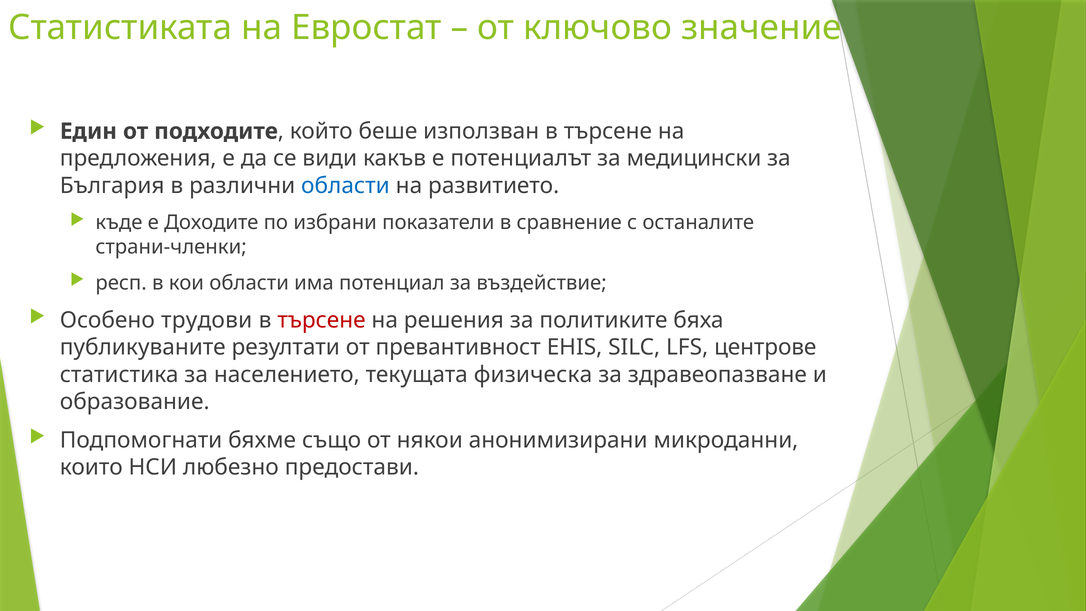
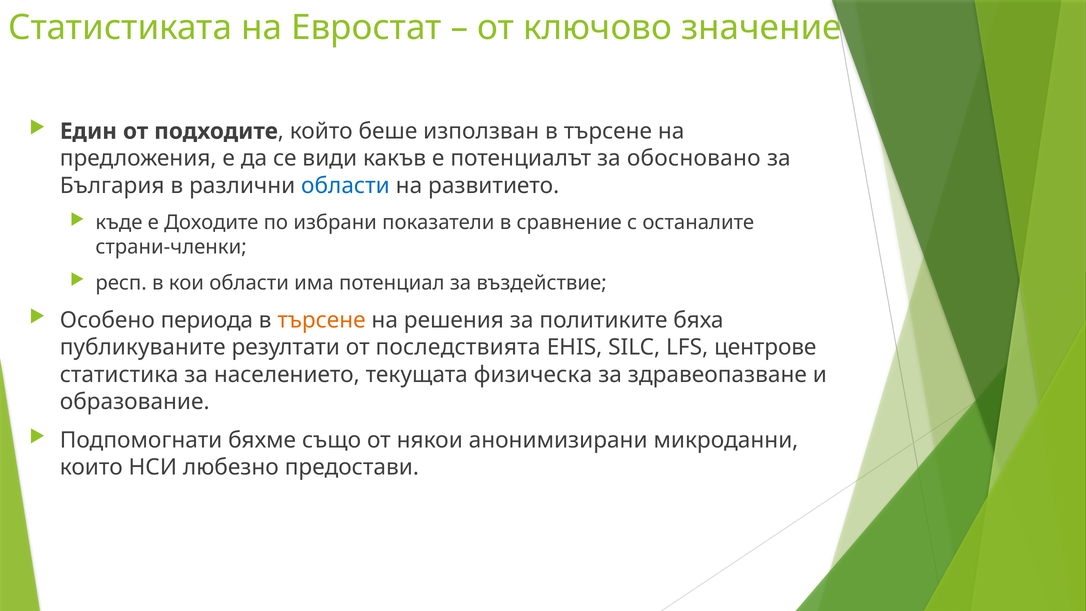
медицински: медицински -> обосновано
трудови: трудови -> периода
търсене at (322, 320) colour: red -> orange
превантивност: превантивност -> последствията
